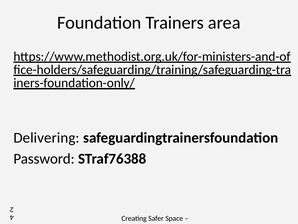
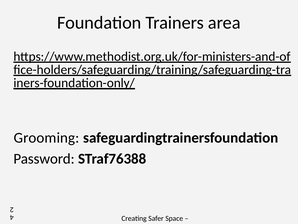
Delivering: Delivering -> Grooming
